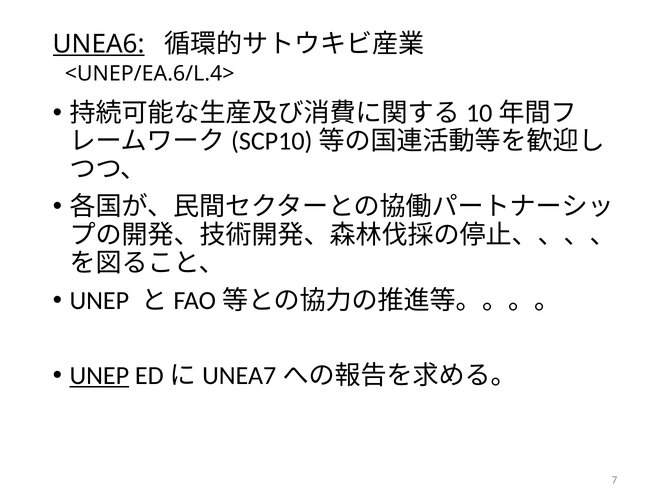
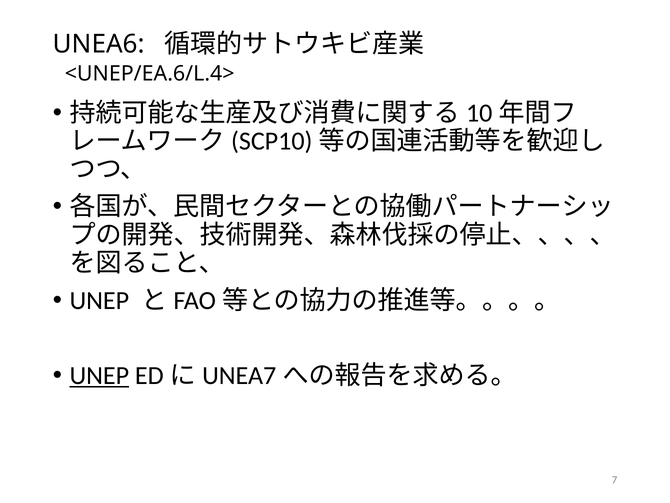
UNEA6 underline: present -> none
